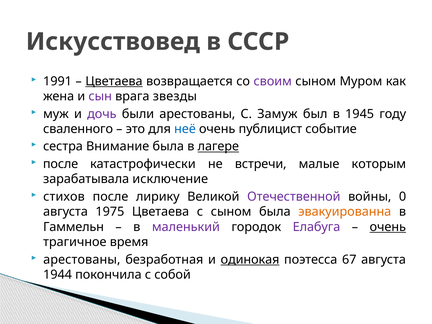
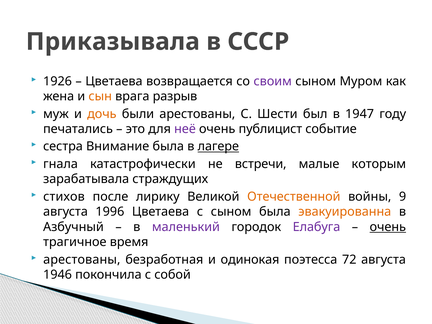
Искусствовед: Искусствовед -> Приказывала
1991: 1991 -> 1926
Цветаева at (114, 81) underline: present -> none
сын colour: purple -> orange
звезды: звезды -> разрыв
дочь colour: purple -> orange
Замуж: Замуж -> Шести
1945: 1945 -> 1947
сваленного: сваленного -> печатались
неё colour: blue -> purple
после at (61, 164): после -> гнала
исключение: исключение -> страждущих
Отечественной colour: purple -> orange
0: 0 -> 9
1975: 1975 -> 1996
Гаммельн: Гаммельн -> Азбучный
одинокая underline: present -> none
67: 67 -> 72
1944: 1944 -> 1946
